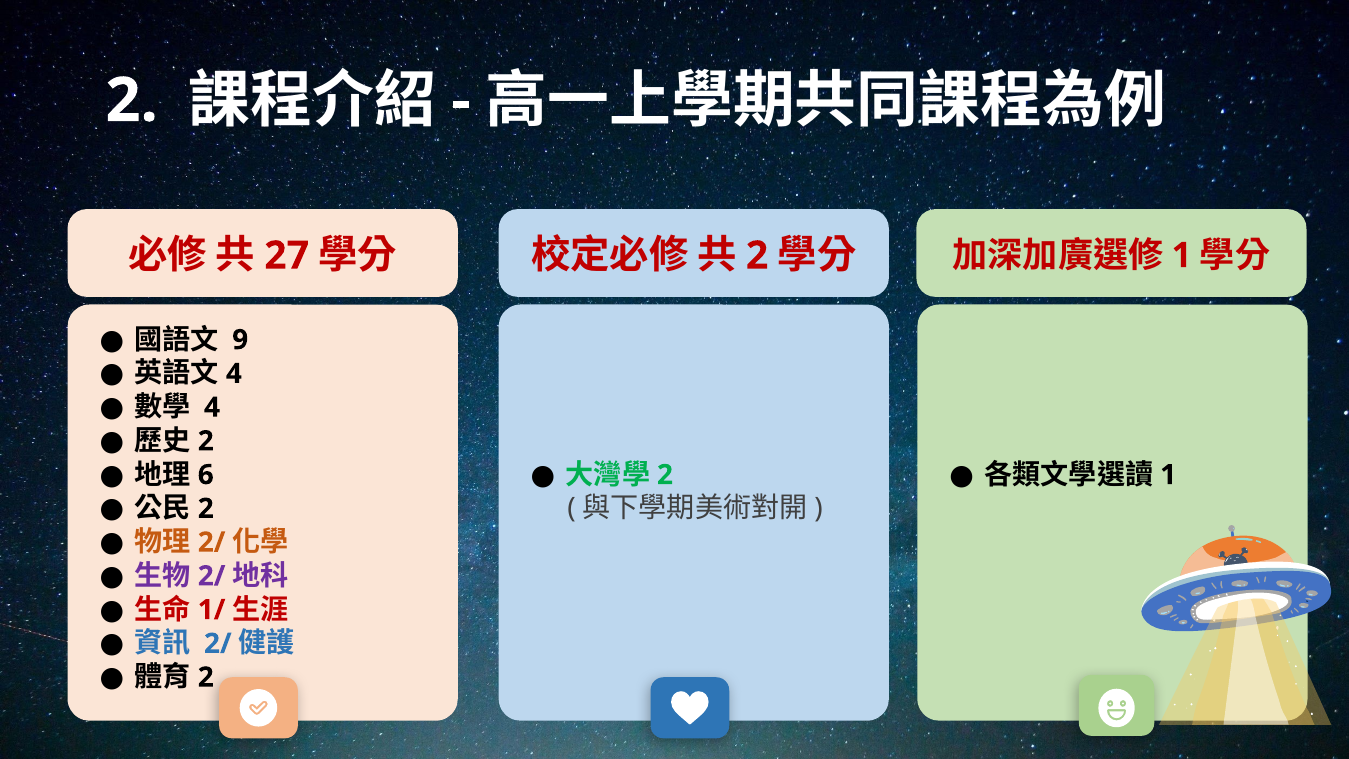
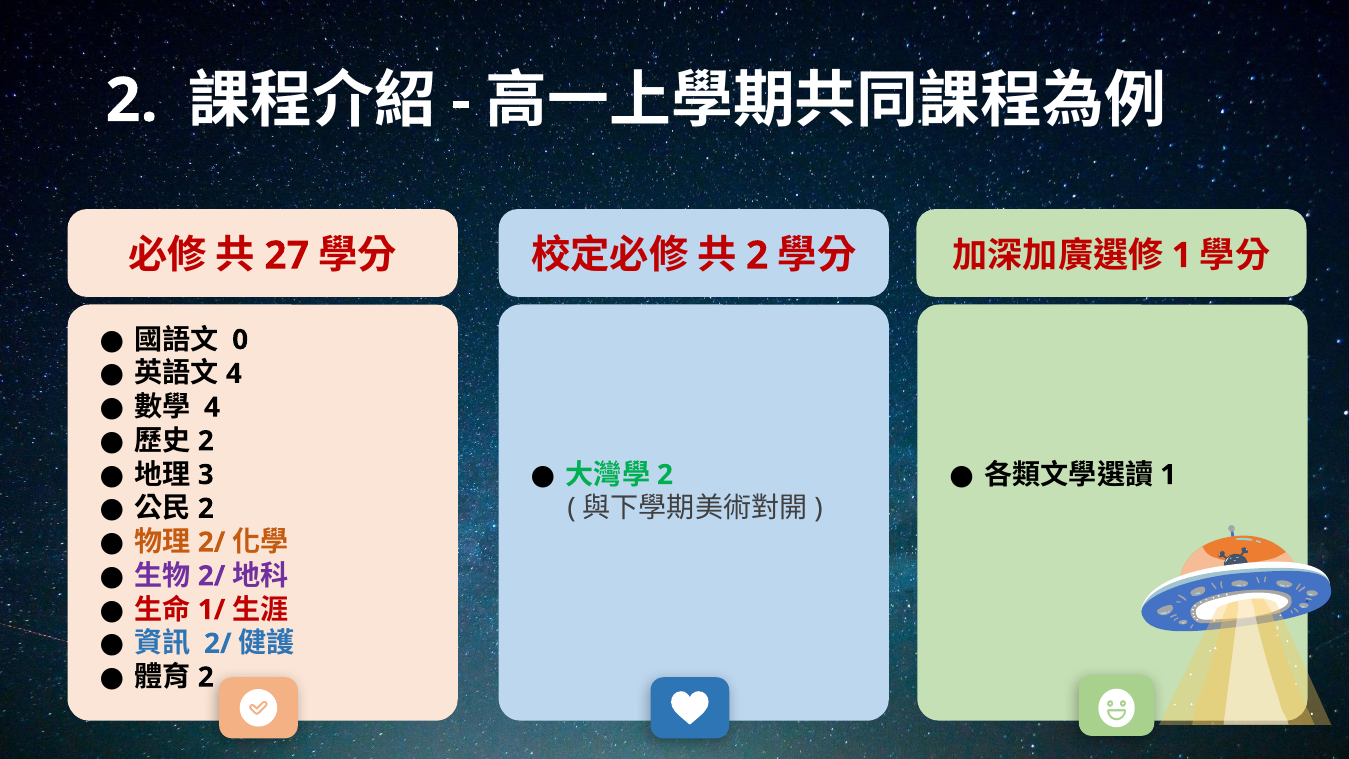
9: 9 -> 0
6: 6 -> 3
